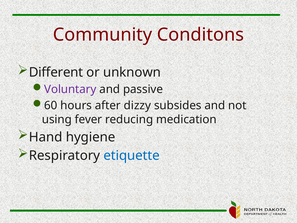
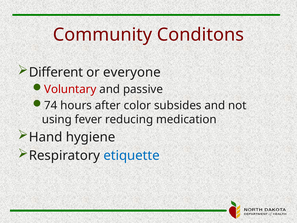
unknown: unknown -> everyone
Voluntary colour: purple -> red
60: 60 -> 74
dizzy: dizzy -> color
